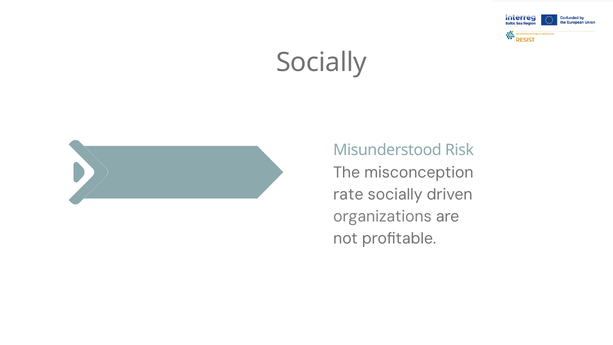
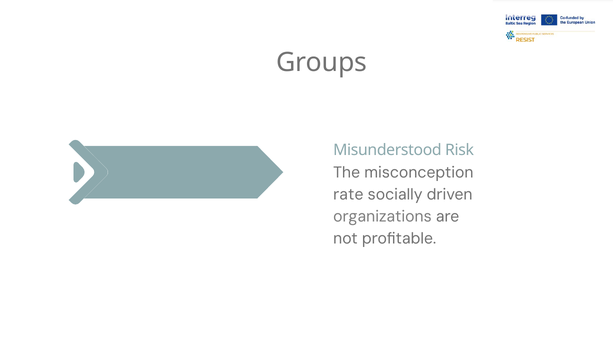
Socially at (321, 63): Socially -> Groups
